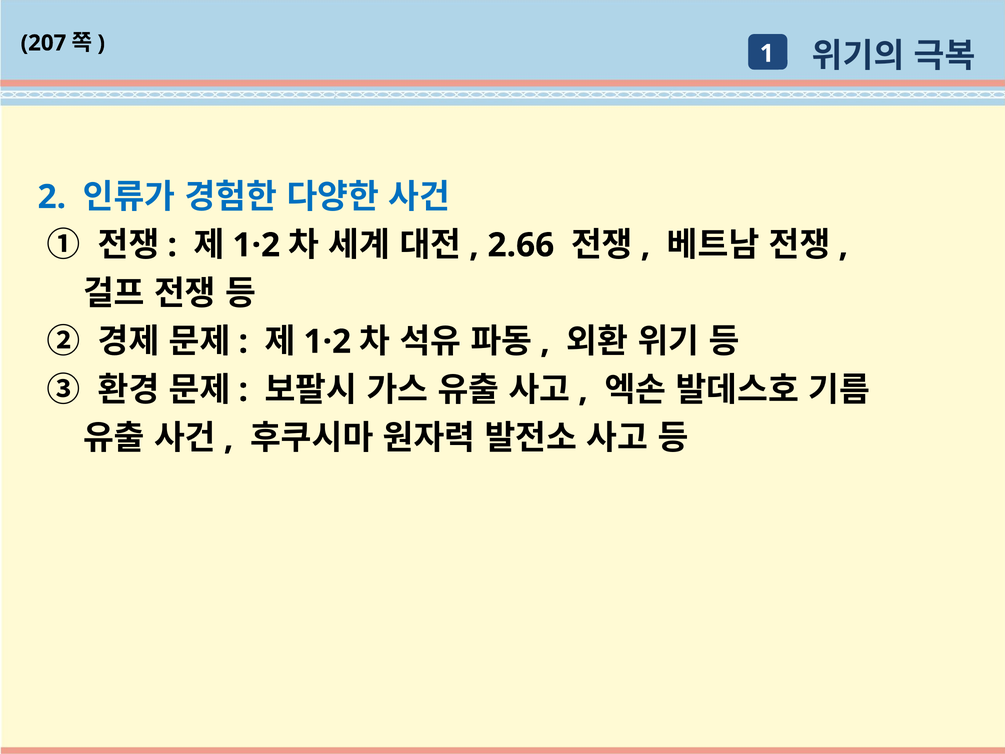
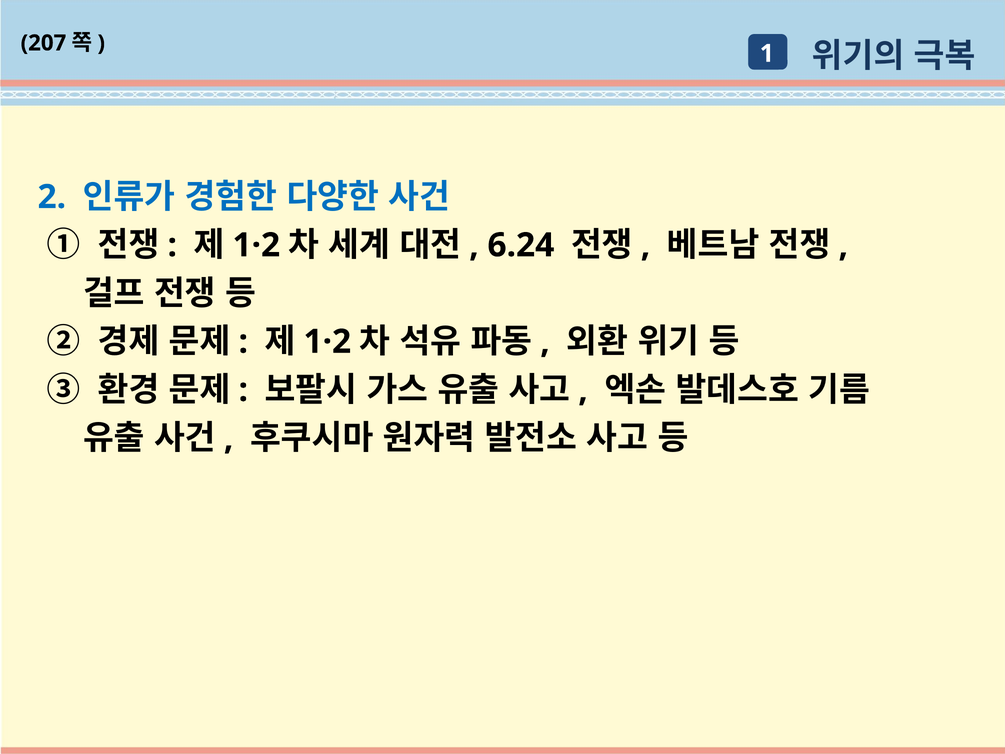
2.66: 2.66 -> 6.24
